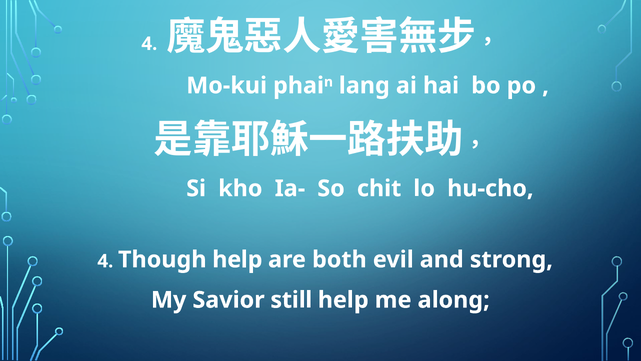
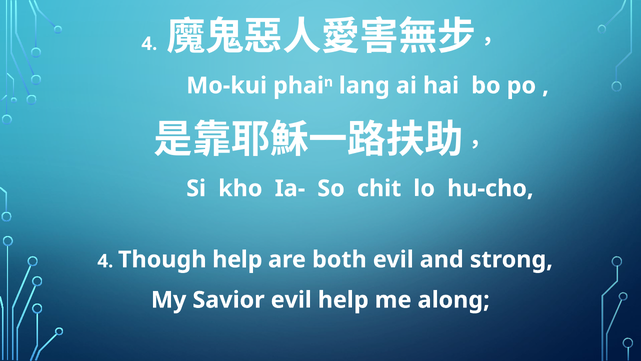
Savior still: still -> evil
